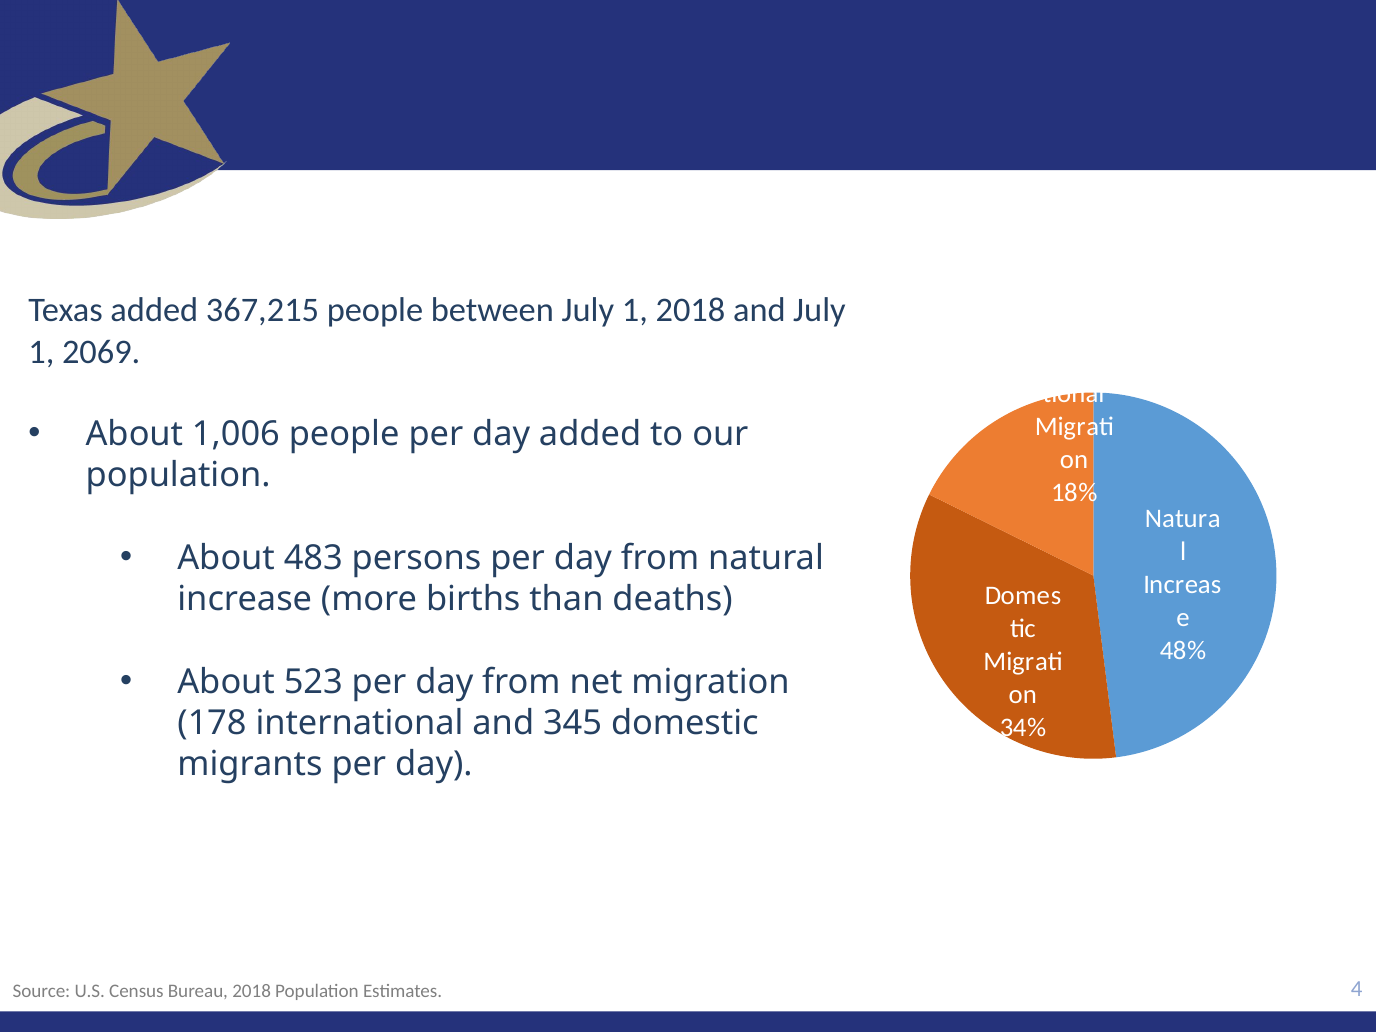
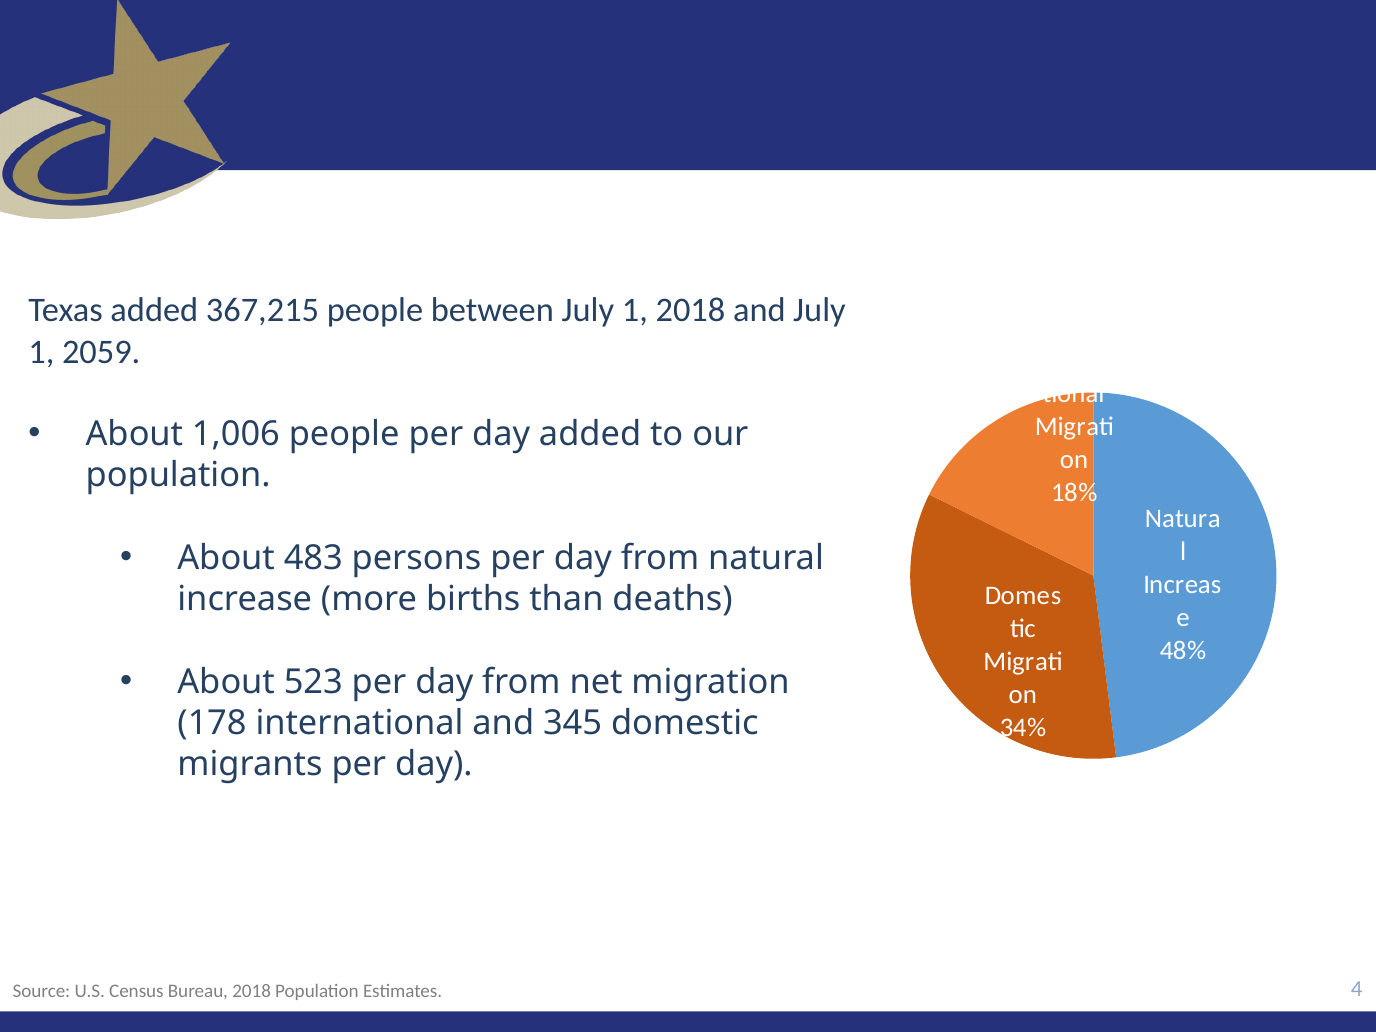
2069: 2069 -> 2059
